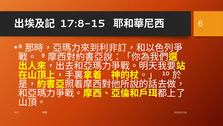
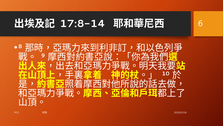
17:8-15: 17:8-15 -> 17:8-14
